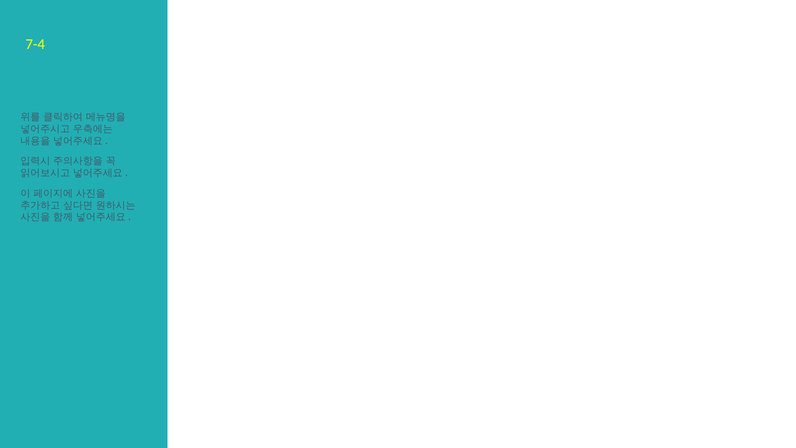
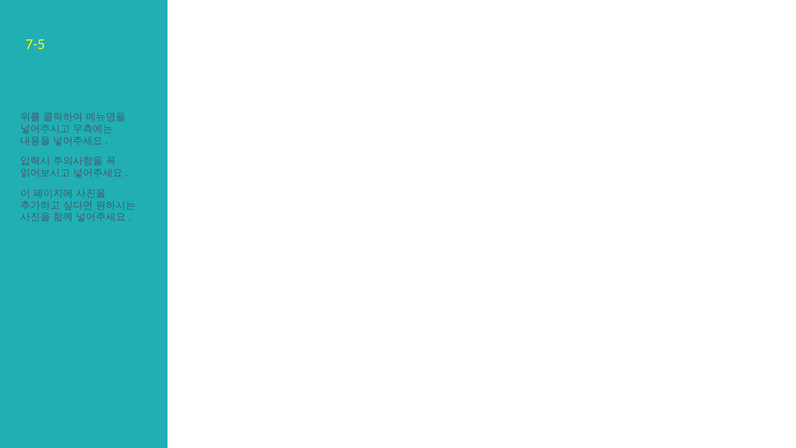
7-4: 7-4 -> 7-5
